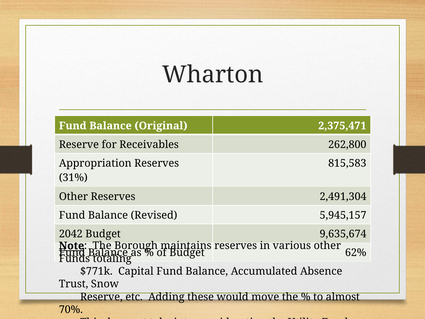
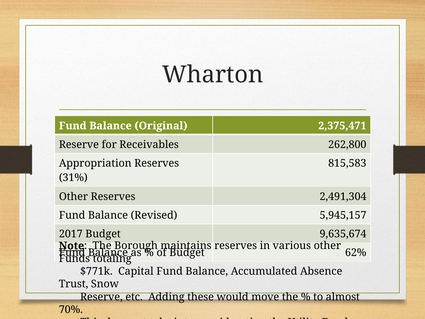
2042: 2042 -> 2017
